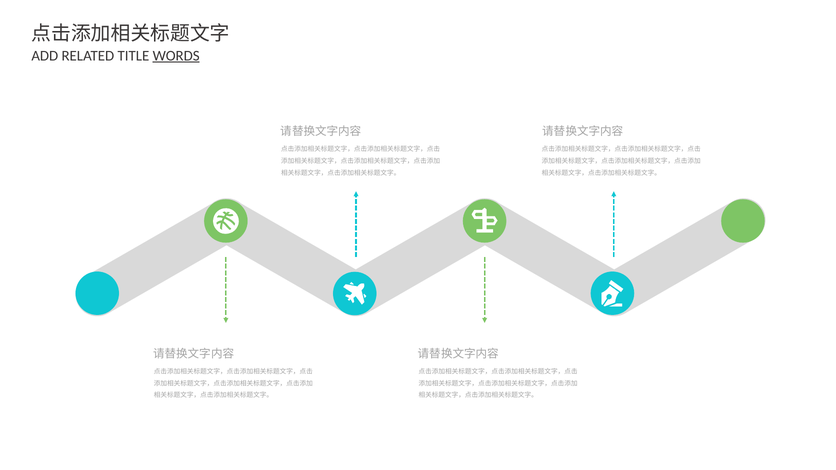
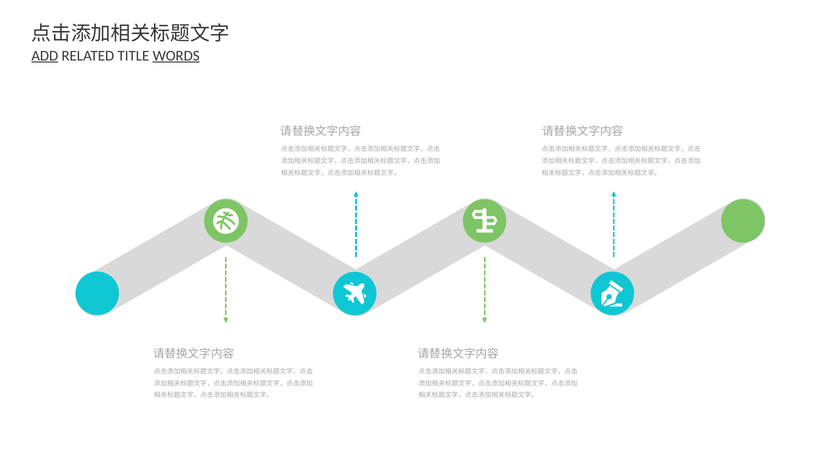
ADD underline: none -> present
